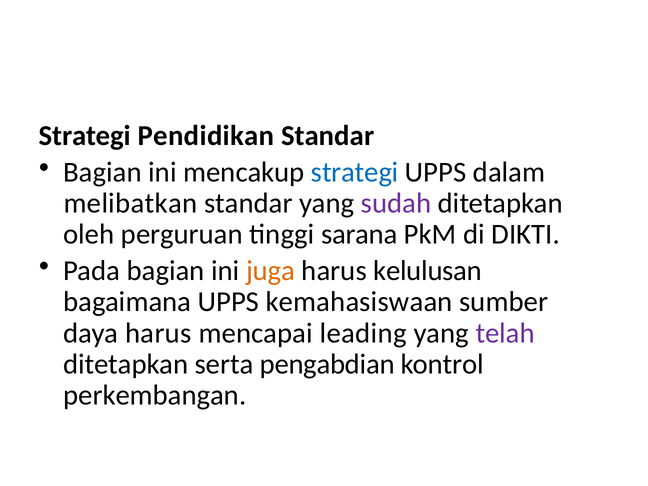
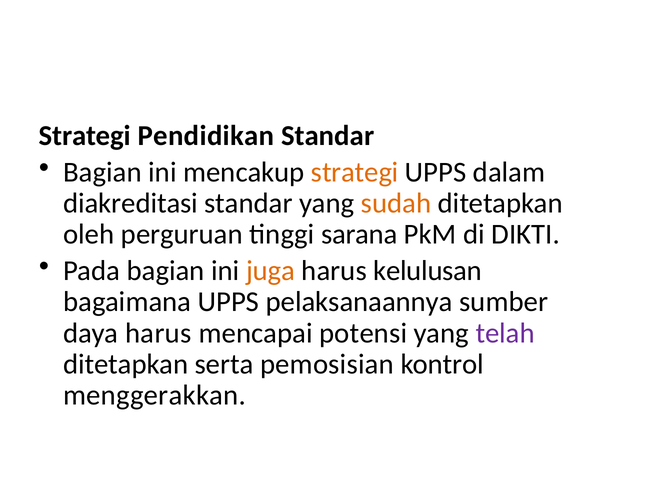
strategi at (355, 172) colour: blue -> orange
melibatkan: melibatkan -> diakreditasi
sudah colour: purple -> orange
kemahasiswaan: kemahasiswaan -> pelaksanaannya
leading: leading -> potensi
pengabdian: pengabdian -> pemosisian
perkembangan: perkembangan -> menggerakkan
